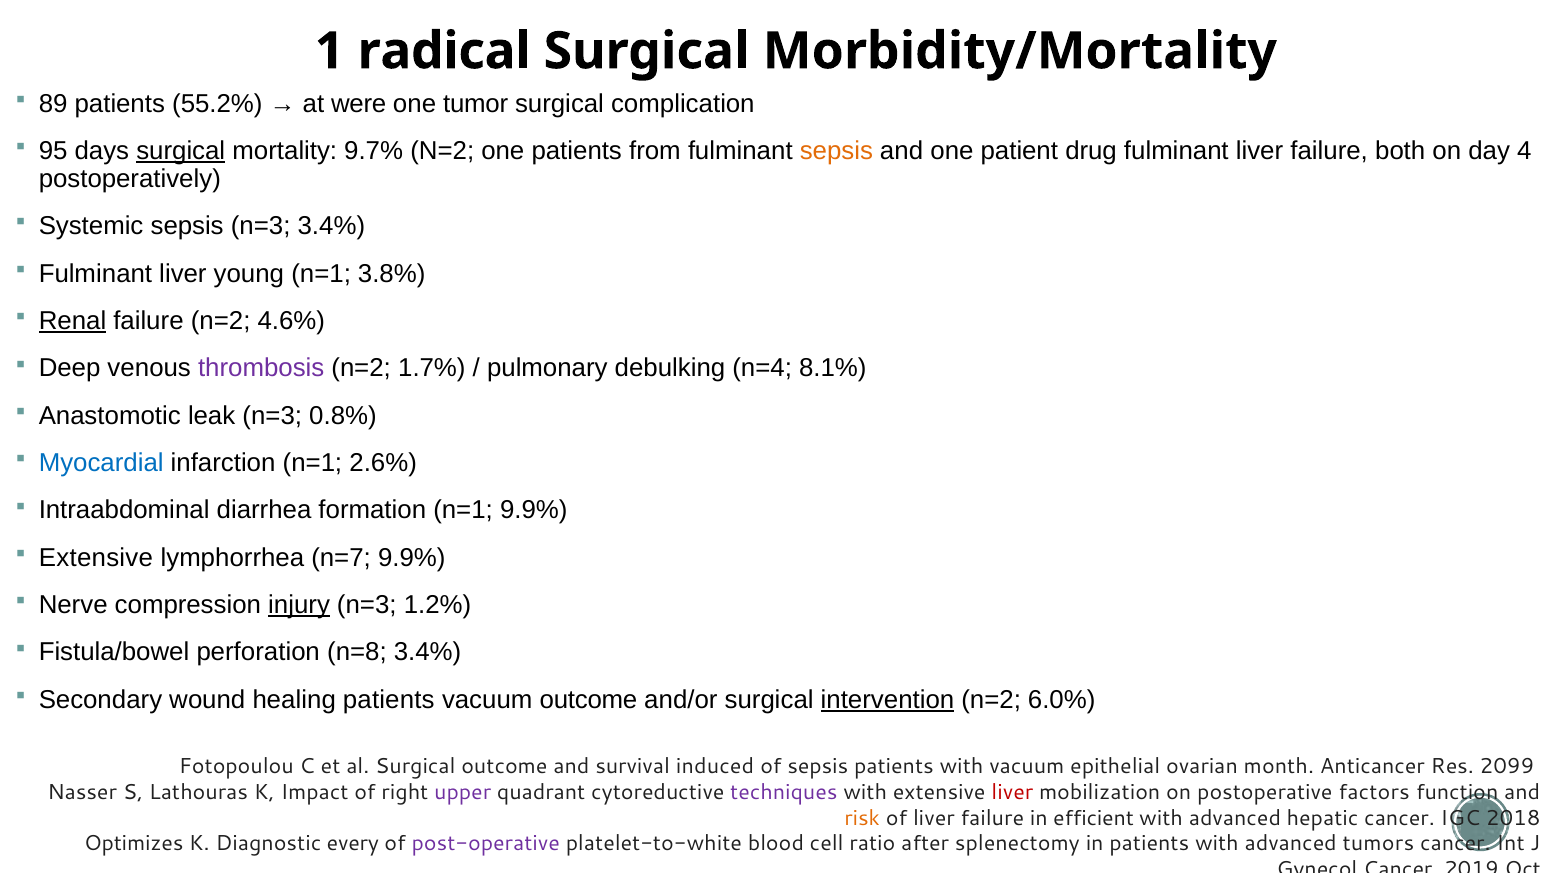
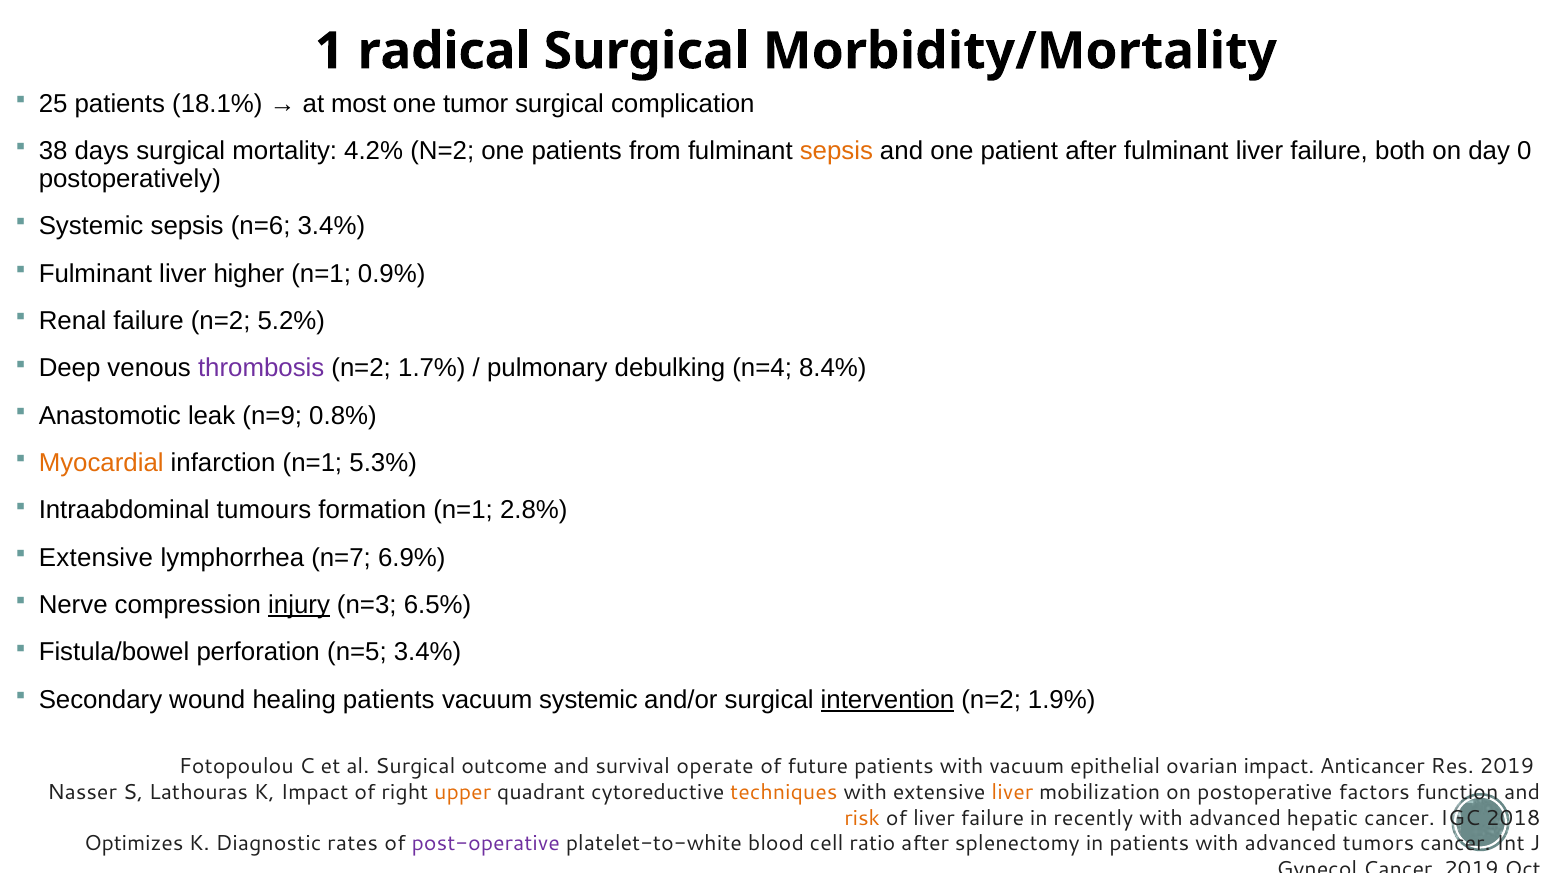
89: 89 -> 25
55.2%: 55.2% -> 18.1%
were: were -> most
95: 95 -> 38
surgical at (181, 151) underline: present -> none
9.7%: 9.7% -> 4.2%
patient drug: drug -> after
4: 4 -> 0
sepsis n=3: n=3 -> n=6
young: young -> higher
3.8%: 3.8% -> 0.9%
Renal underline: present -> none
4.6%: 4.6% -> 5.2%
8.1%: 8.1% -> 8.4%
leak n=3: n=3 -> n=9
Myocardial colour: blue -> orange
2.6%: 2.6% -> 5.3%
diarrhea: diarrhea -> tumours
n=1 9.9%: 9.9% -> 2.8%
n=7 9.9%: 9.9% -> 6.9%
1.2%: 1.2% -> 6.5%
n=8: n=8 -> n=5
vacuum outcome: outcome -> systemic
6.0%: 6.0% -> 1.9%
induced: induced -> operate
of sepsis: sepsis -> future
ovarian month: month -> impact
Res 2099: 2099 -> 2019
upper colour: purple -> orange
techniques colour: purple -> orange
liver at (1012, 792) colour: red -> orange
efficient: efficient -> recently
every: every -> rates
